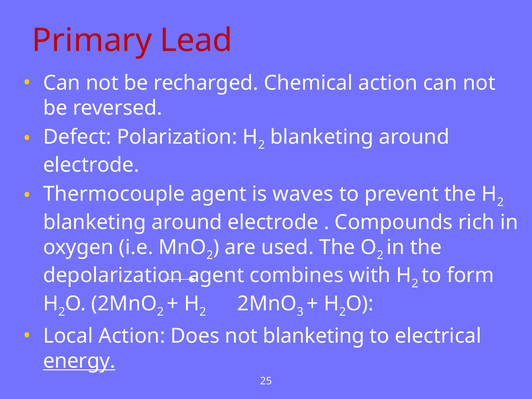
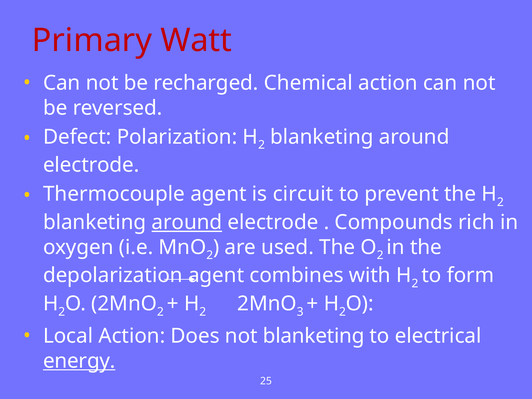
Lead: Lead -> Watt
waves: waves -> circuit
around at (187, 222) underline: none -> present
